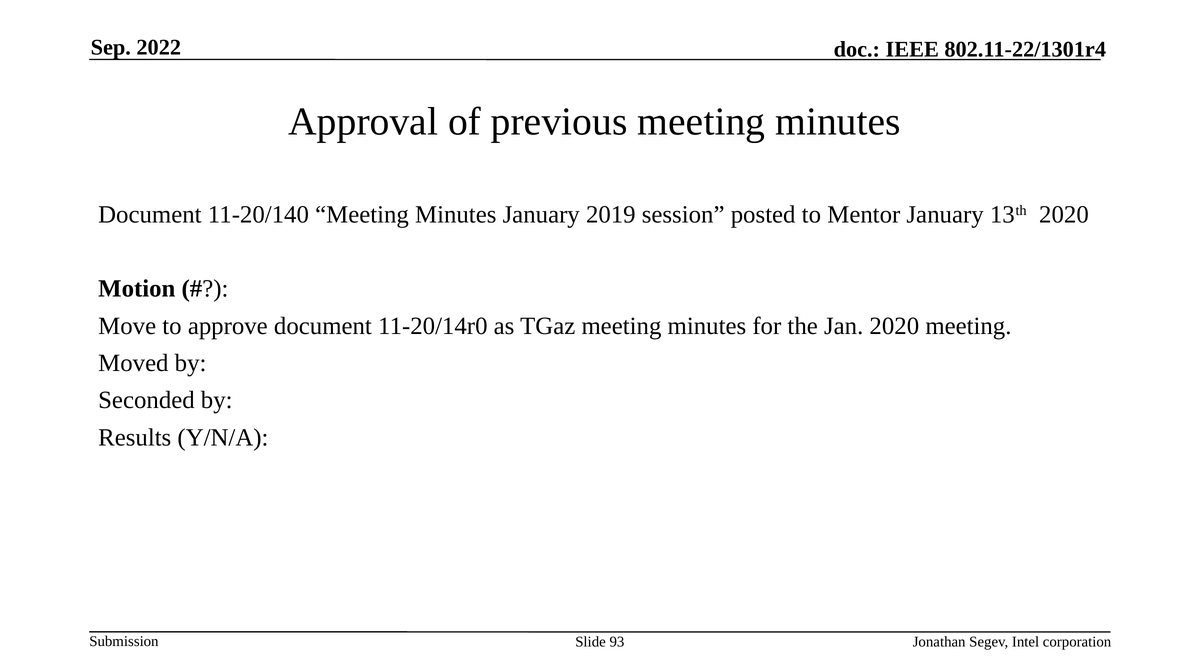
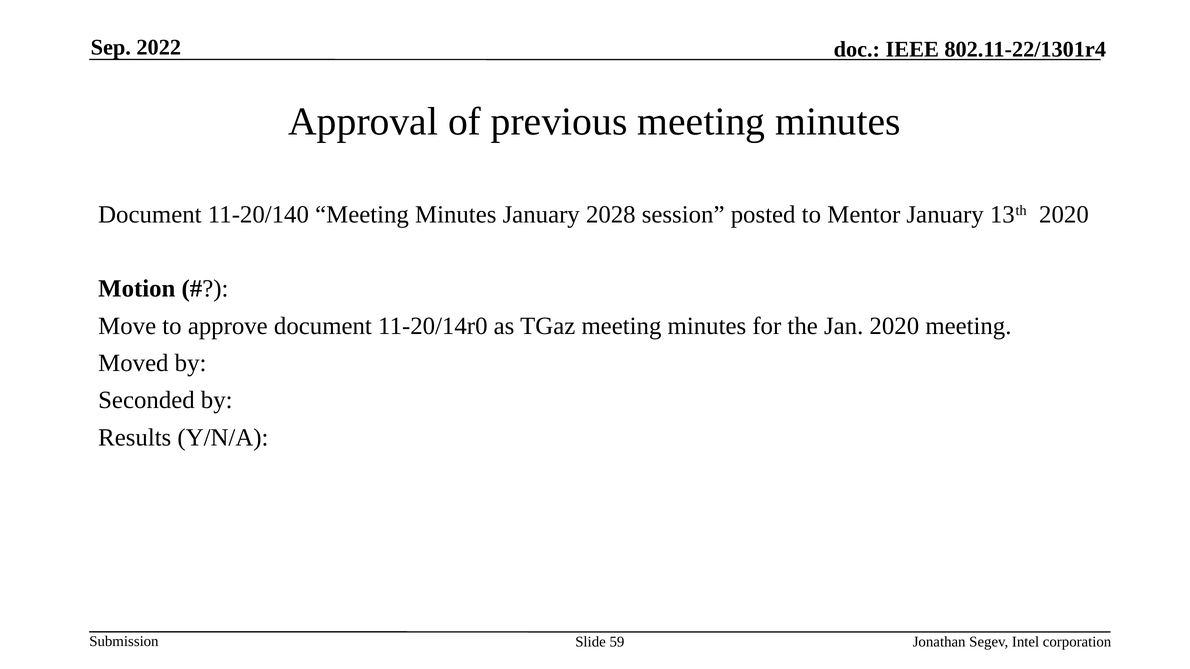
2019: 2019 -> 2028
93: 93 -> 59
